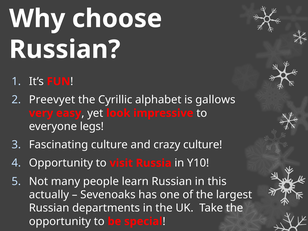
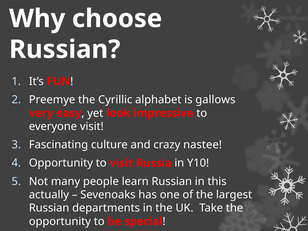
Preevyet: Preevyet -> Preemye
everyone legs: legs -> visit
crazy culture: culture -> nastee
